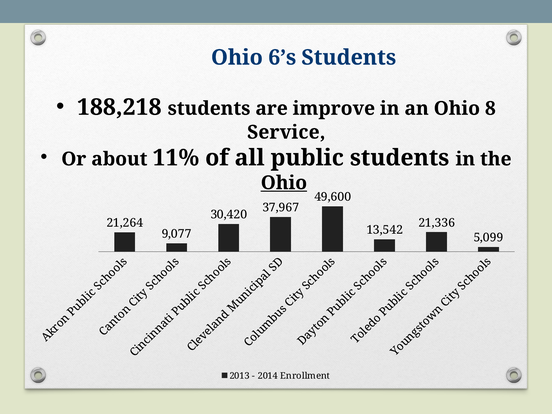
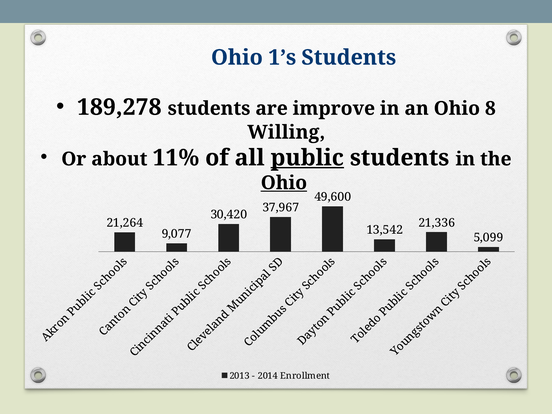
6’s: 6’s -> 1’s
188,218: 188,218 -> 189,278
Service: Service -> Willing
public underline: none -> present
